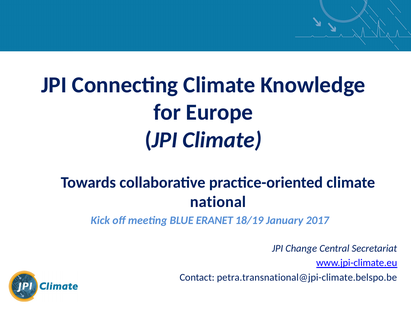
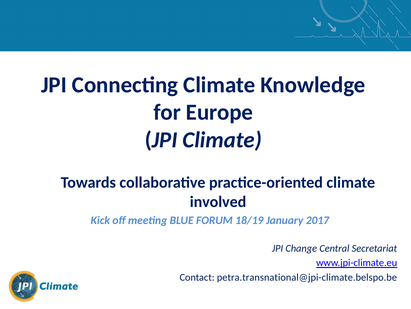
national: national -> involved
ERANET: ERANET -> FORUM
